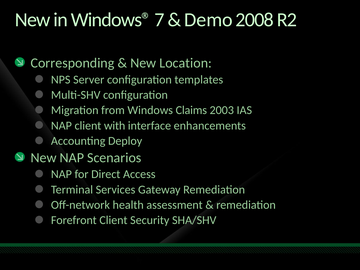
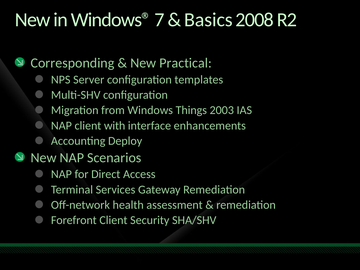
Demo: Demo -> Basics
Location: Location -> Practical
Claims: Claims -> Things
